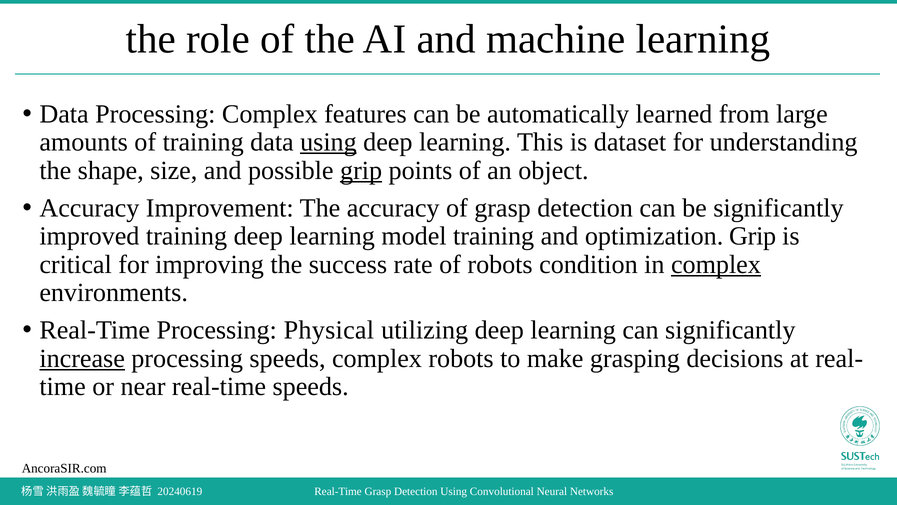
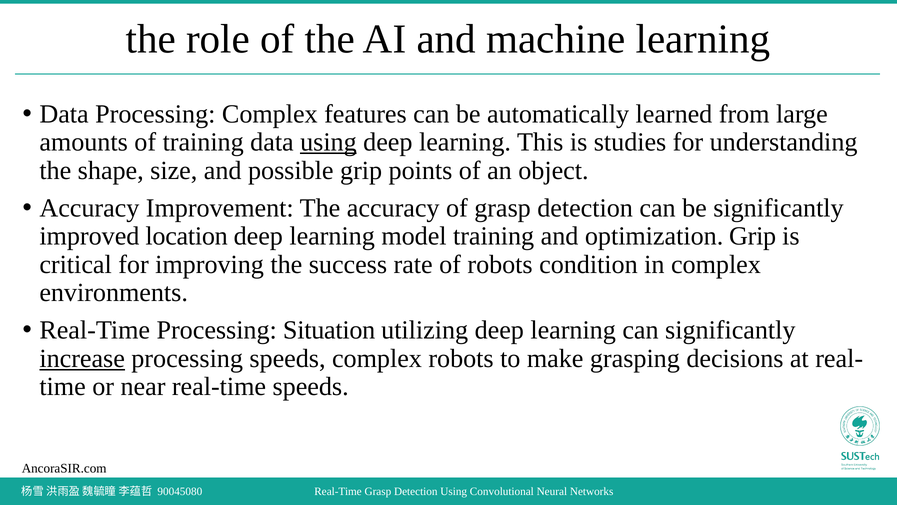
dataset: dataset -> studies
grip at (361, 170) underline: present -> none
improved training: training -> location
complex at (716, 264) underline: present -> none
Physical: Physical -> Situation
20240619: 20240619 -> 90045080
